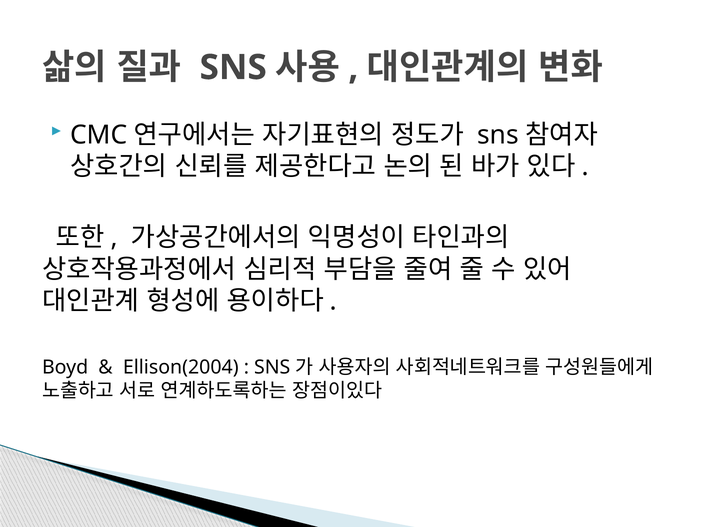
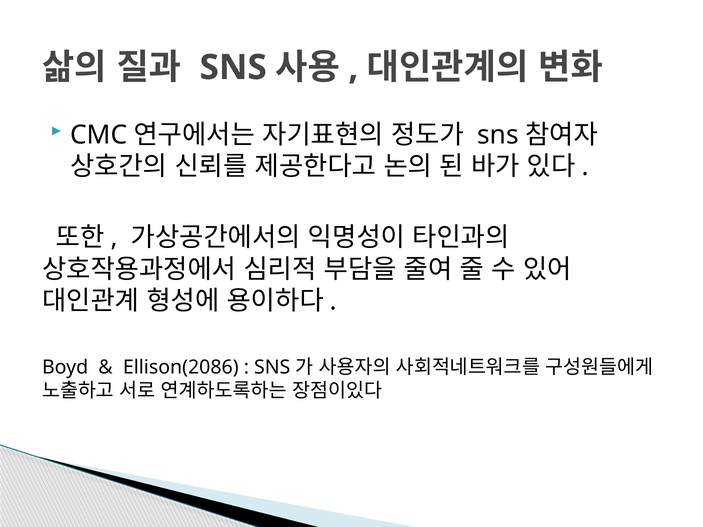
Ellison(2004: Ellison(2004 -> Ellison(2086
